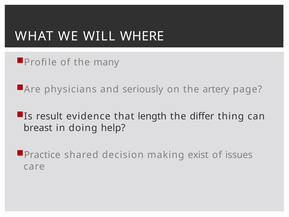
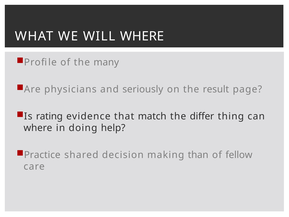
artery: artery -> result
result: result -> rating
length: length -> match
breast at (38, 128): breast -> where
exist: exist -> than
issues: issues -> fellow
